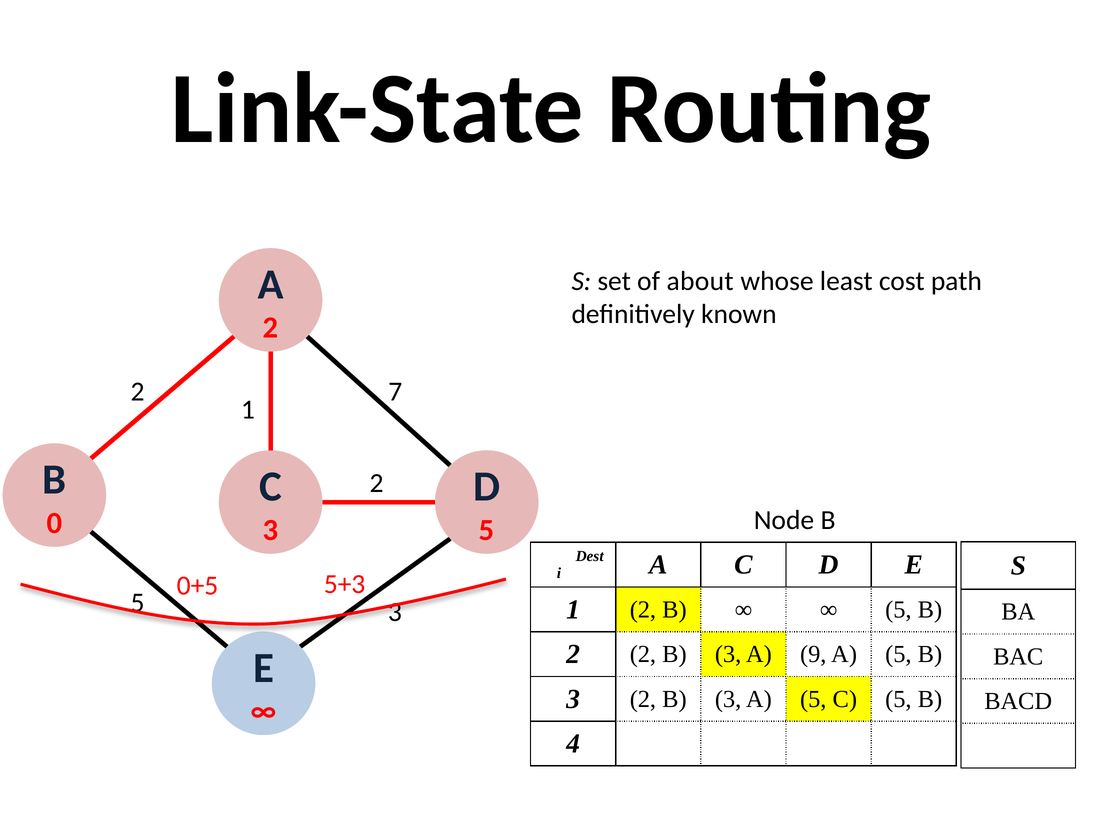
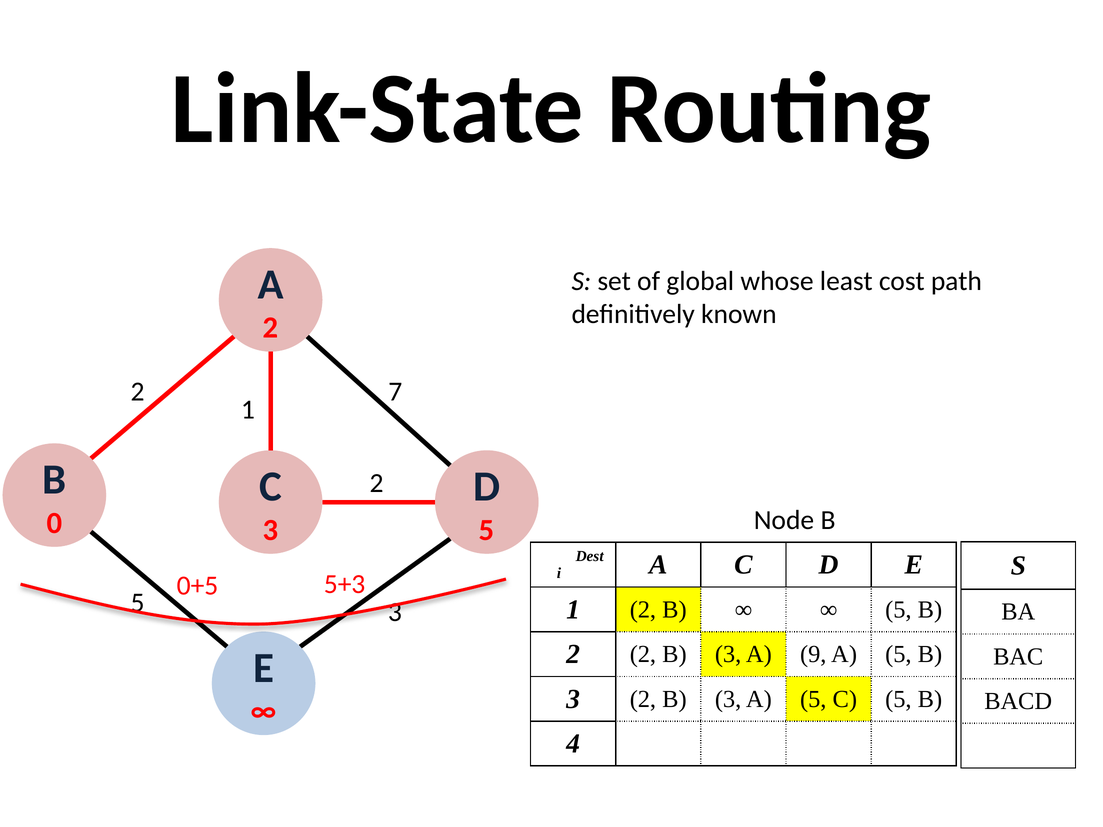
about: about -> global
